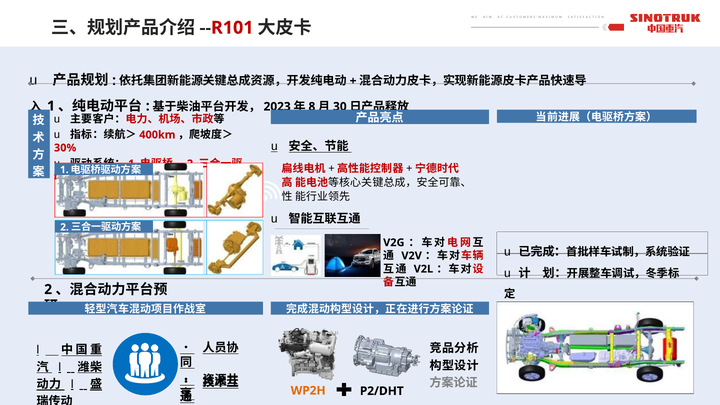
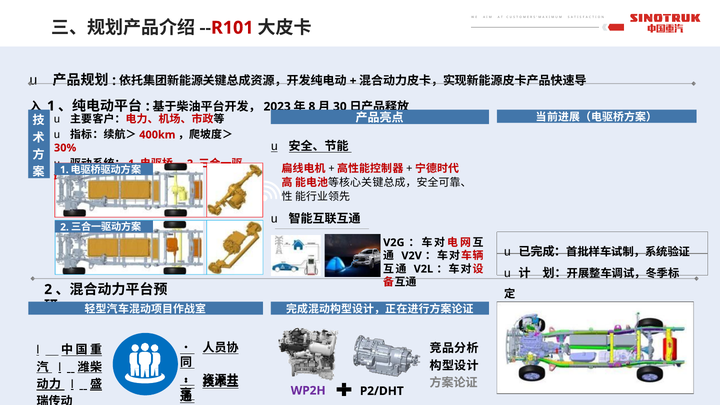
WP2H colour: orange -> purple
